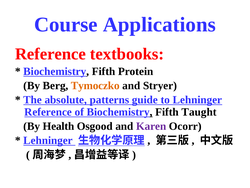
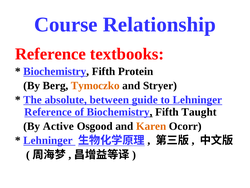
Applications: Applications -> Relationship
patterns: patterns -> between
Health: Health -> Active
Karen colour: purple -> orange
